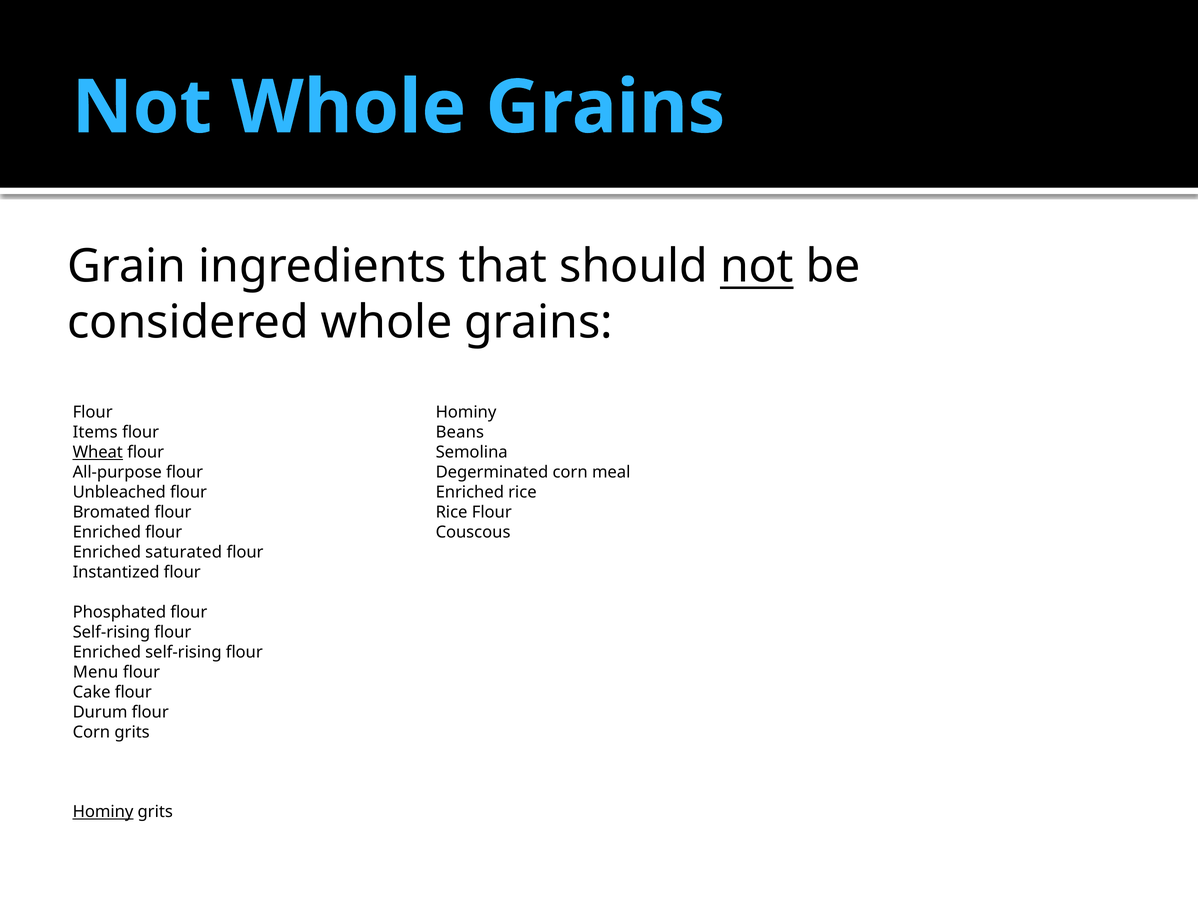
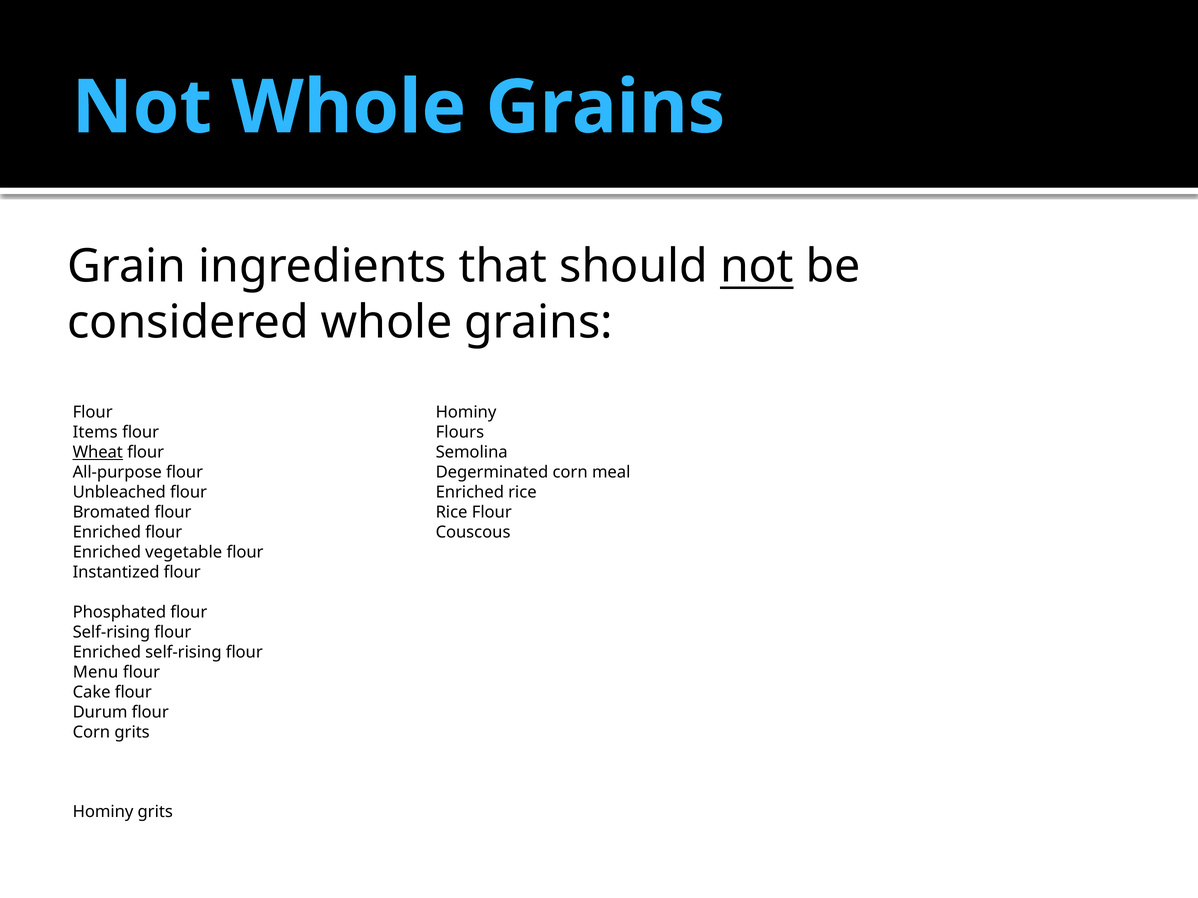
Beans: Beans -> Flours
saturated: saturated -> vegetable
Hominy at (103, 812) underline: present -> none
